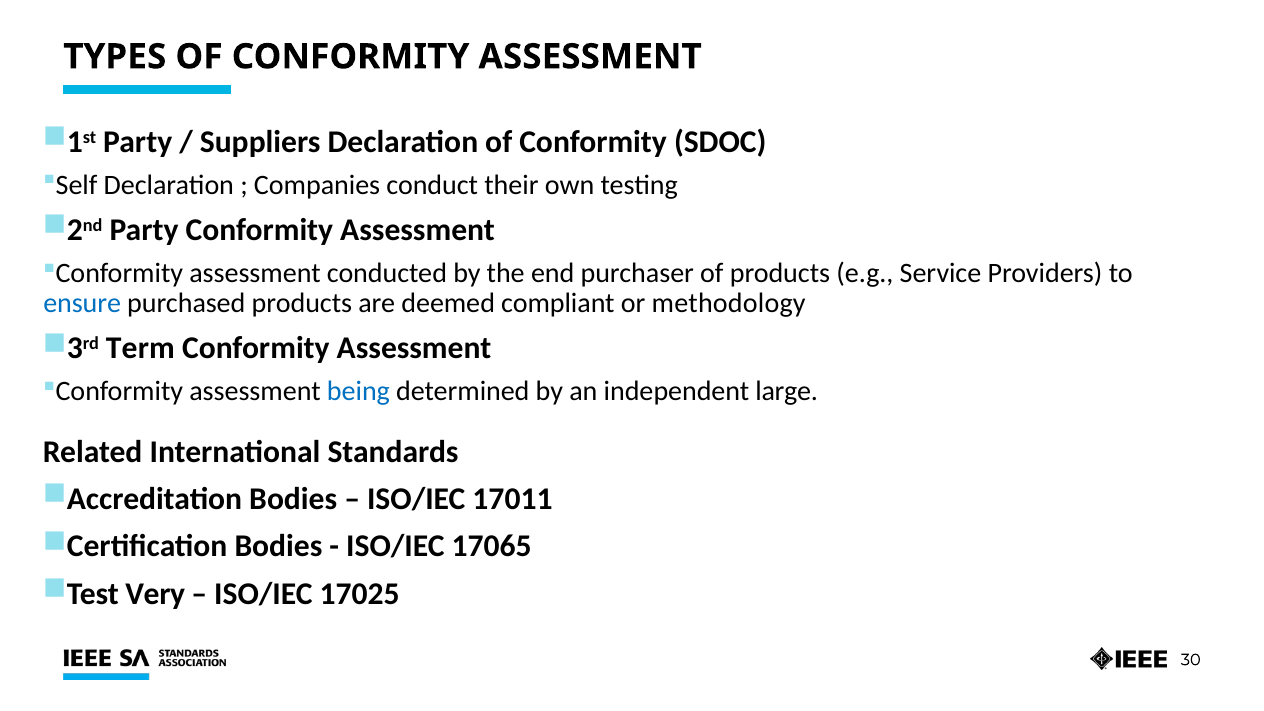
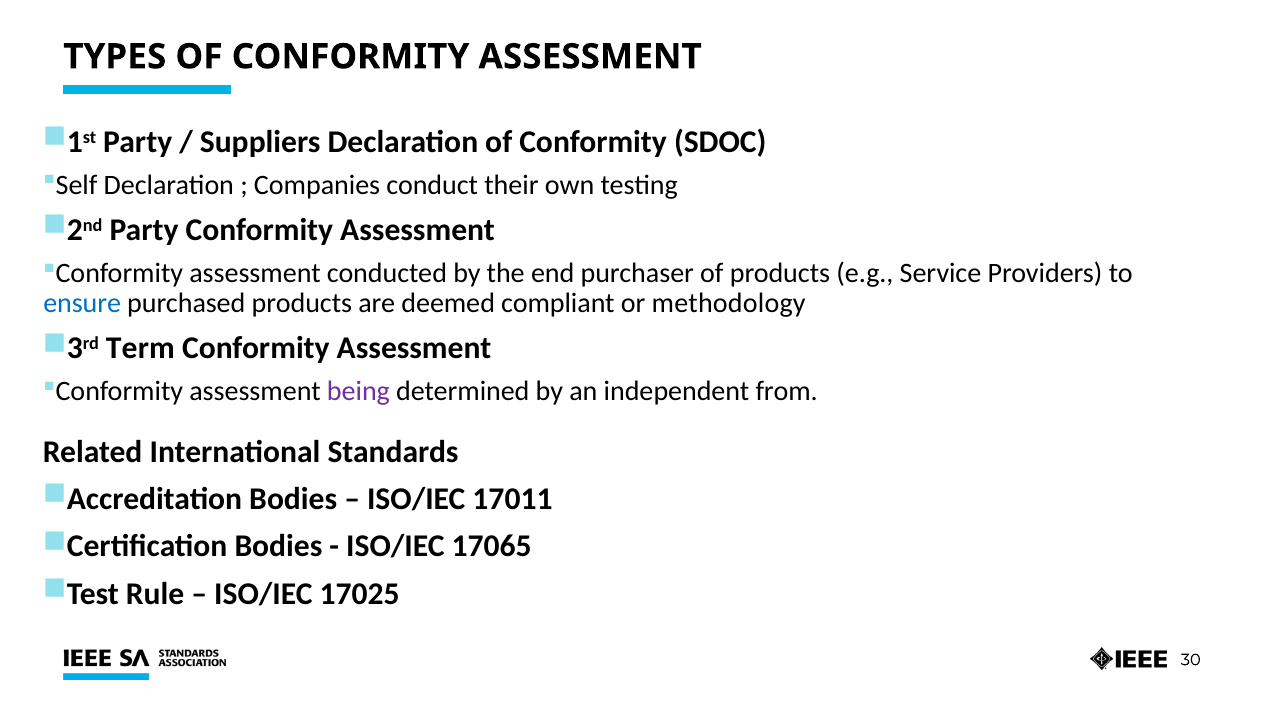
being colour: blue -> purple
large: large -> from
Very: Very -> Rule
